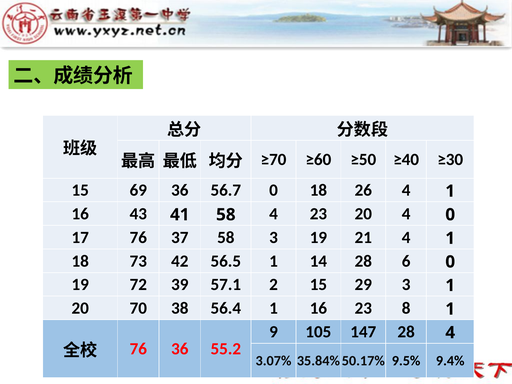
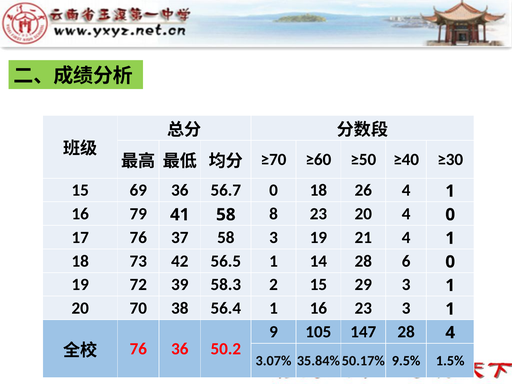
43: 43 -> 79
4 at (274, 214): 4 -> 8
57.1: 57.1 -> 58.3
23 8: 8 -> 3
55.2: 55.2 -> 50.2
9.4%: 9.4% -> 1.5%
